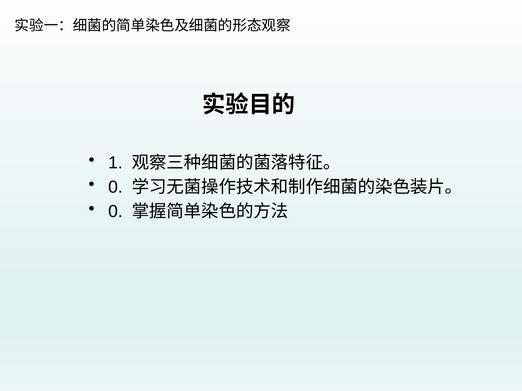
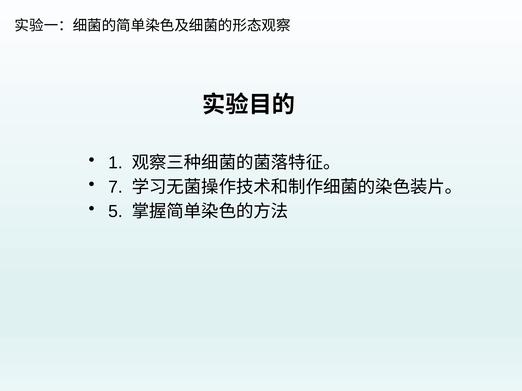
0 at (115, 187): 0 -> 7
0 at (115, 212): 0 -> 5
